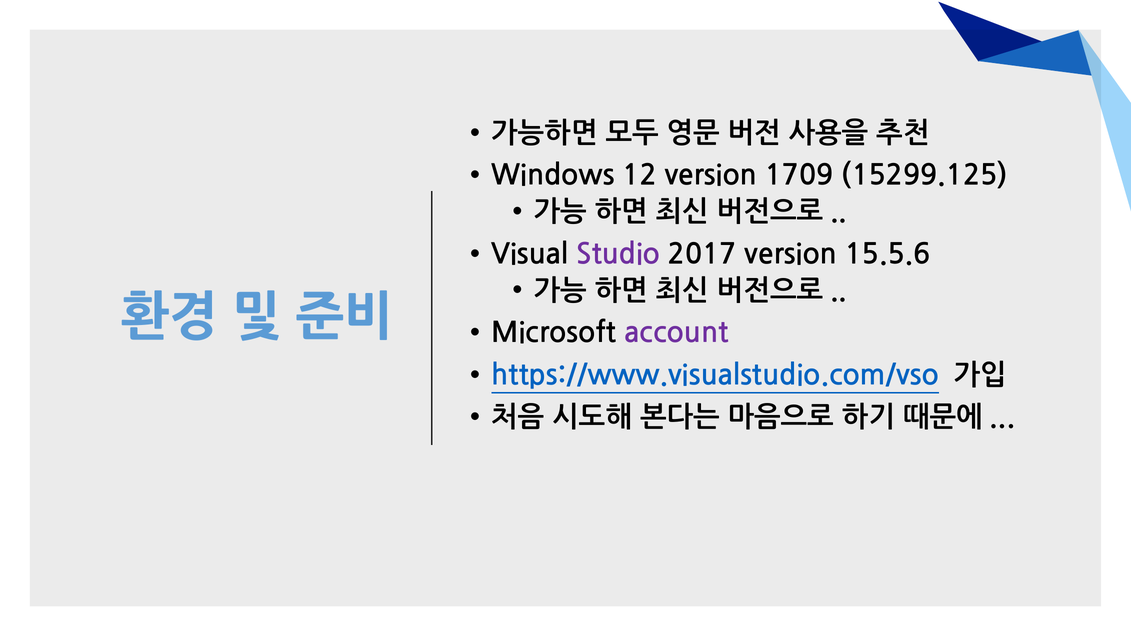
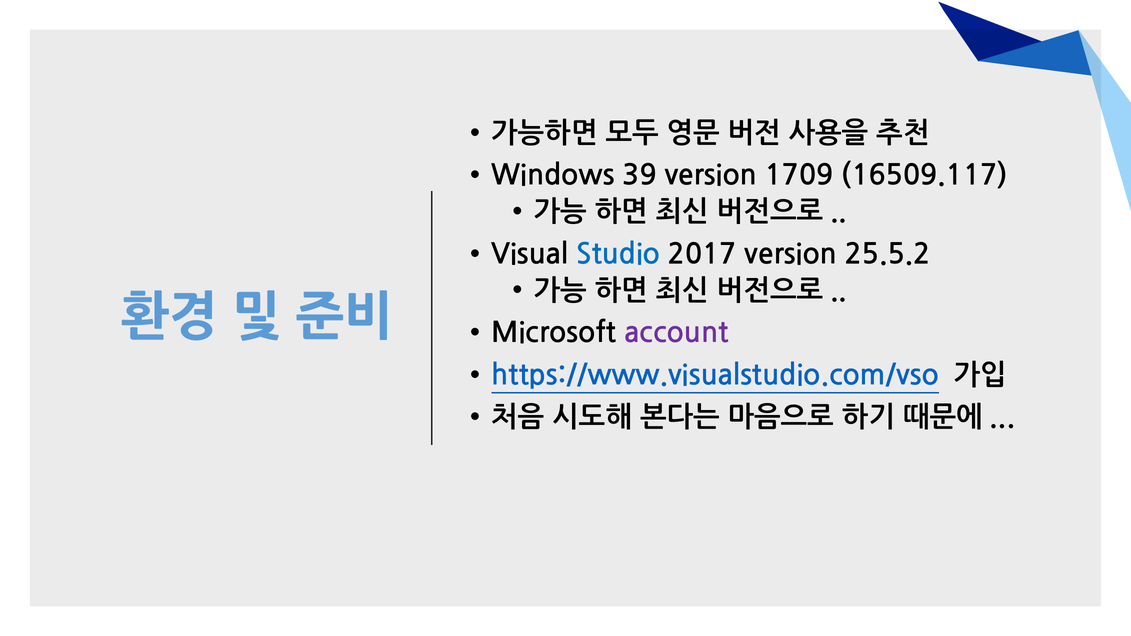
12: 12 -> 39
15299.125: 15299.125 -> 16509.117
Studio colour: purple -> blue
15.5.6: 15.5.6 -> 25.5.2
